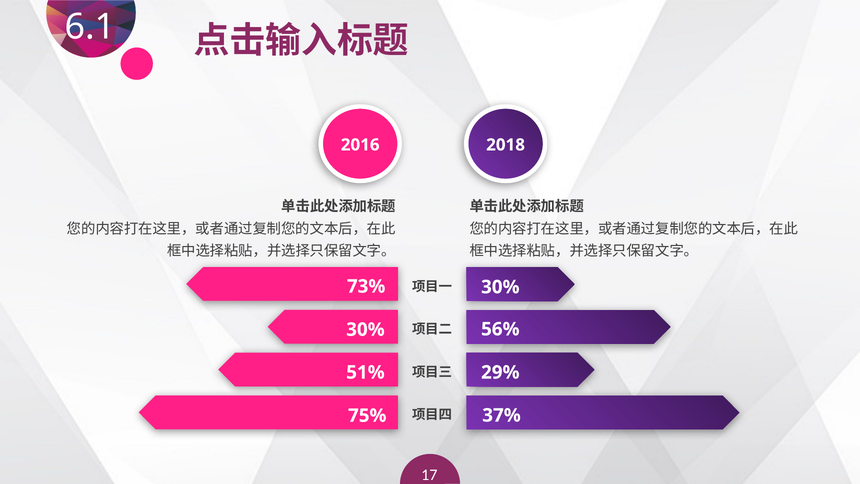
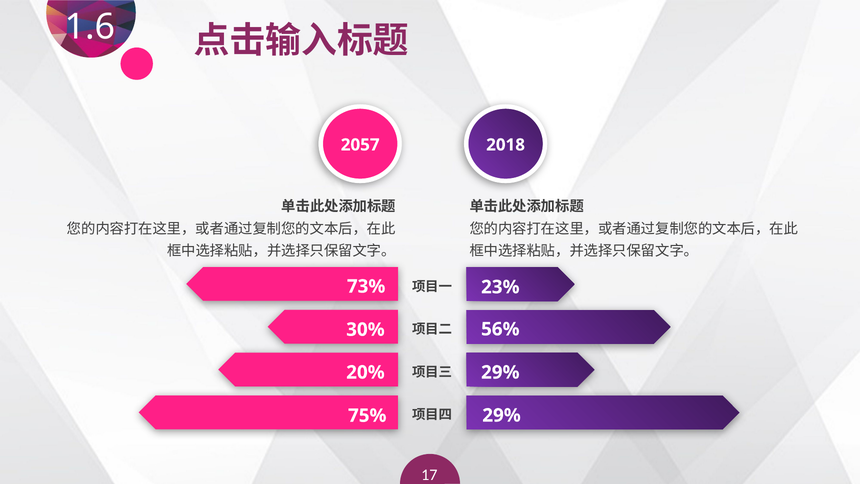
6.1: 6.1 -> 1.6
2016: 2016 -> 2057
30% at (500, 287): 30% -> 23%
51%: 51% -> 20%
37% at (502, 415): 37% -> 29%
